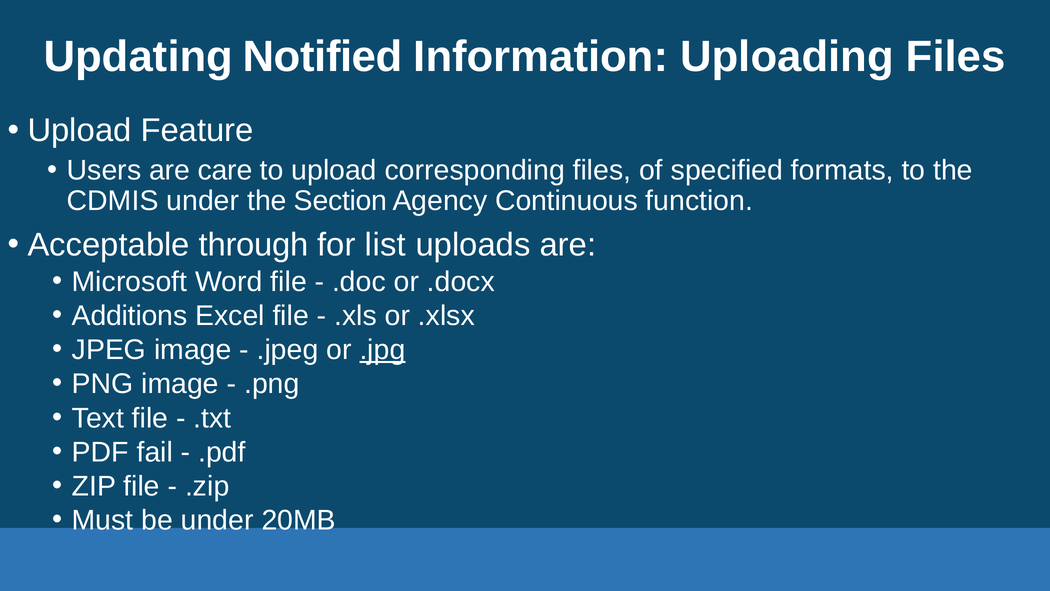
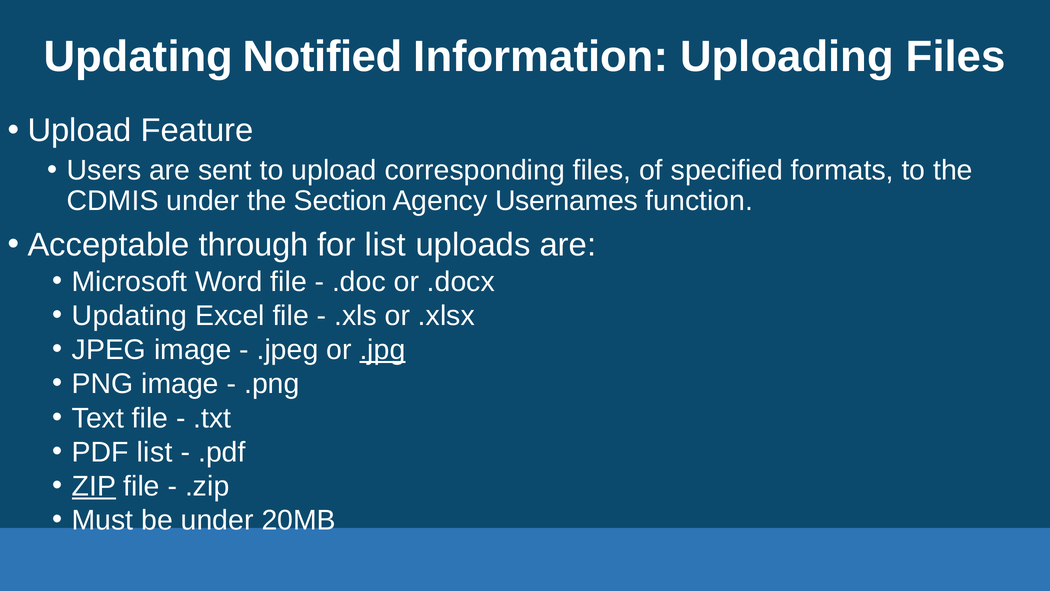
care: care -> sent
Continuous: Continuous -> Usernames
Additions at (130, 316): Additions -> Updating
PDF fail: fail -> list
ZIP underline: none -> present
